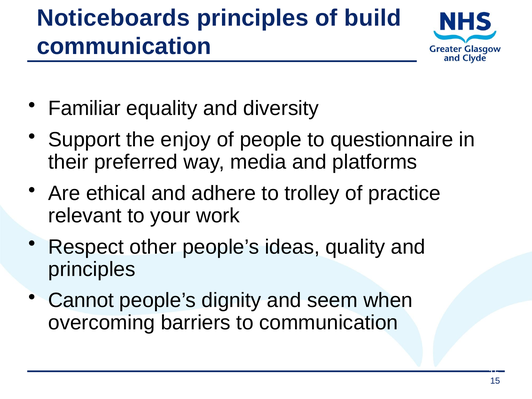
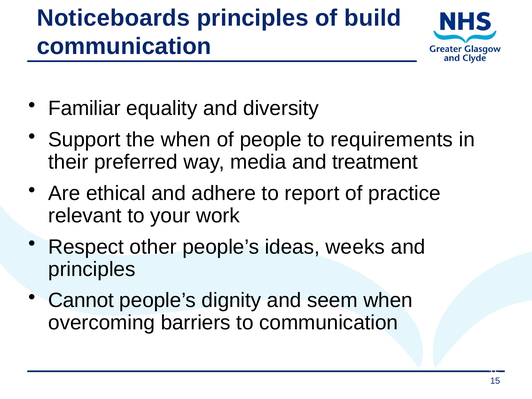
the enjoy: enjoy -> when
questionnaire: questionnaire -> requirements
platforms: platforms -> treatment
trolley: trolley -> report
quality: quality -> weeks
